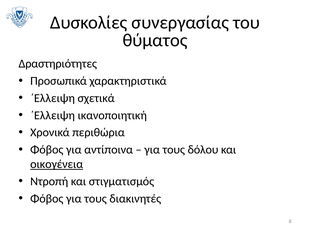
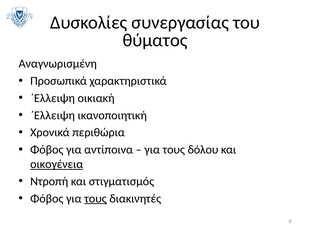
Δραστηριότητες: Δραστηριότητες -> Αναγνωρισμένη
σχετικά: σχετικά -> οικιακή
τους at (96, 199) underline: none -> present
